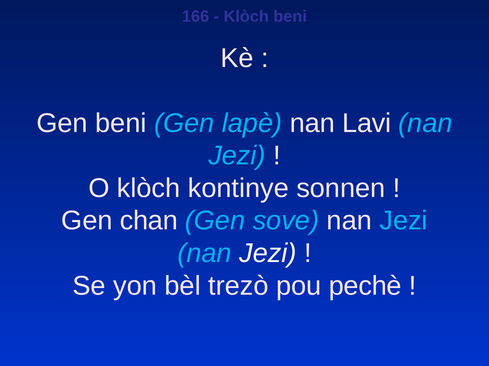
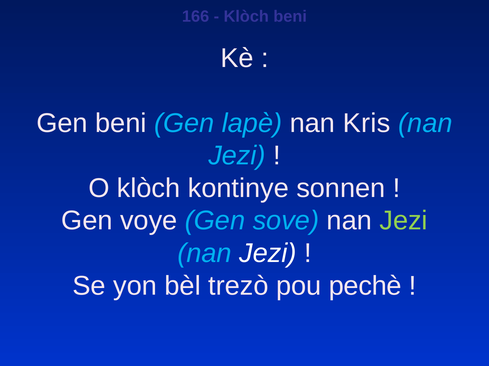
Lavi: Lavi -> Kris
chan: chan -> voye
Jezi at (404, 221) colour: light blue -> light green
